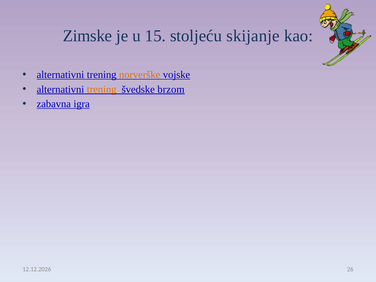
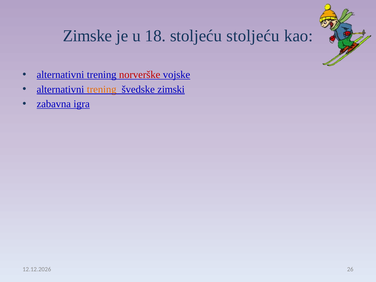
15: 15 -> 18
stoljeću skijanje: skijanje -> stoljeću
norverške colour: orange -> red
brzom: brzom -> zimski
